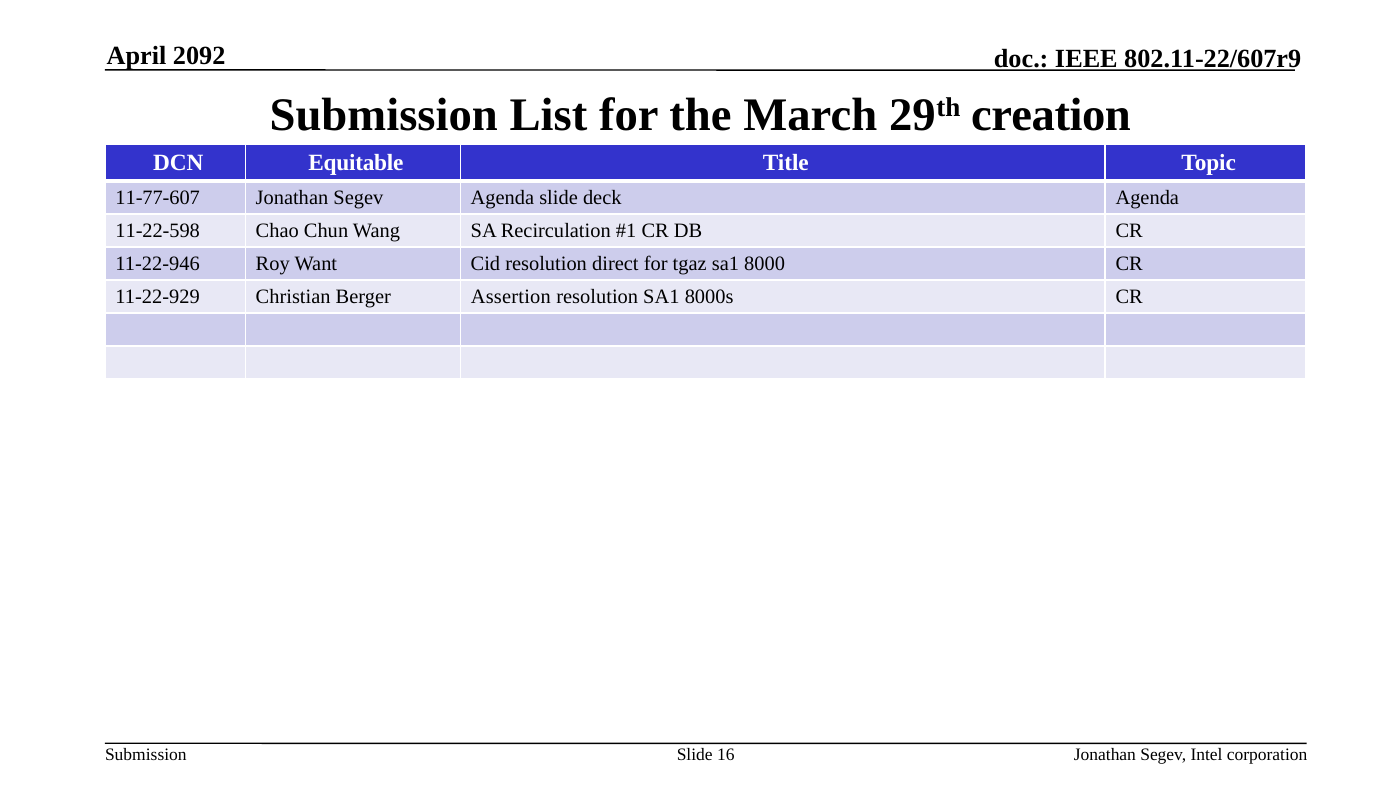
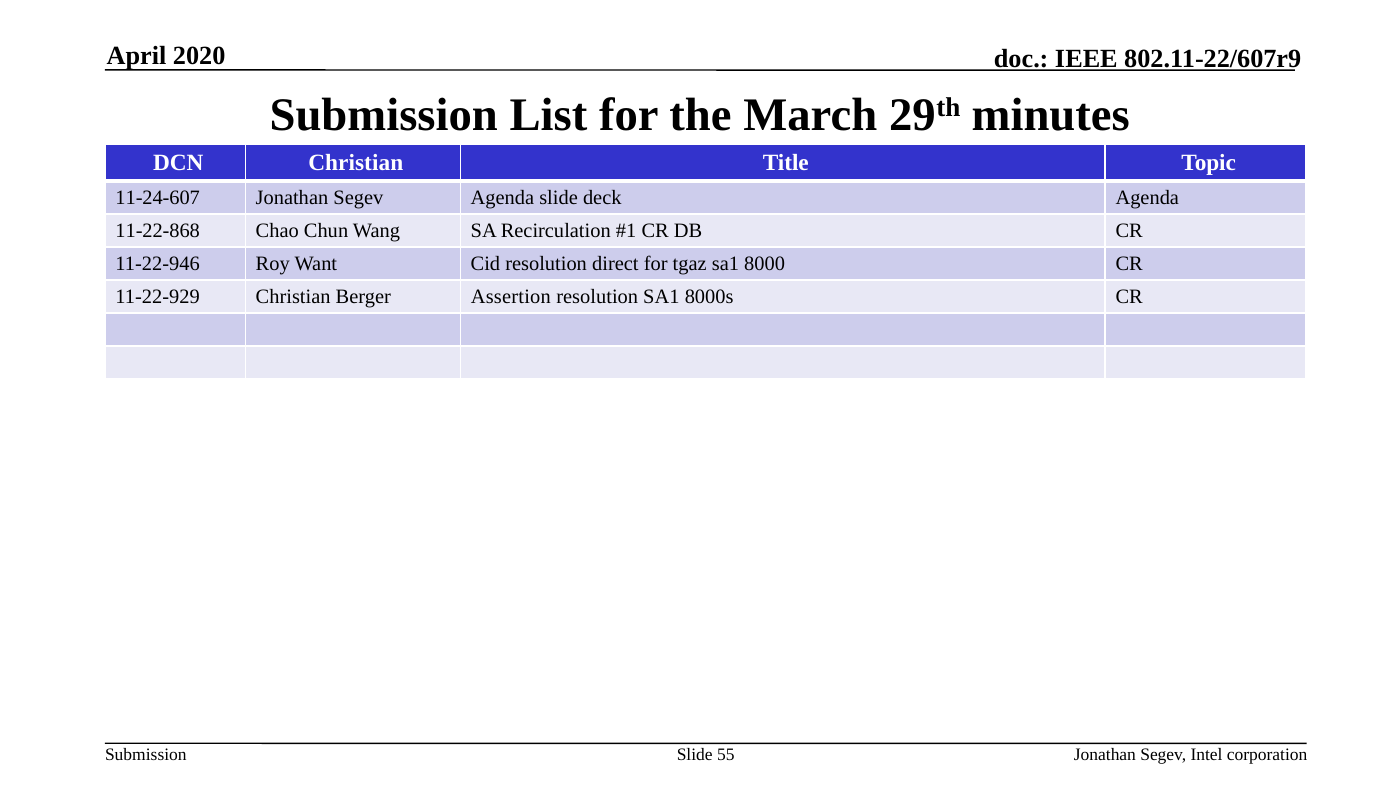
2092: 2092 -> 2020
creation: creation -> minutes
DCN Equitable: Equitable -> Christian
11-77-607: 11-77-607 -> 11-24-607
11-22-598: 11-22-598 -> 11-22-868
16: 16 -> 55
